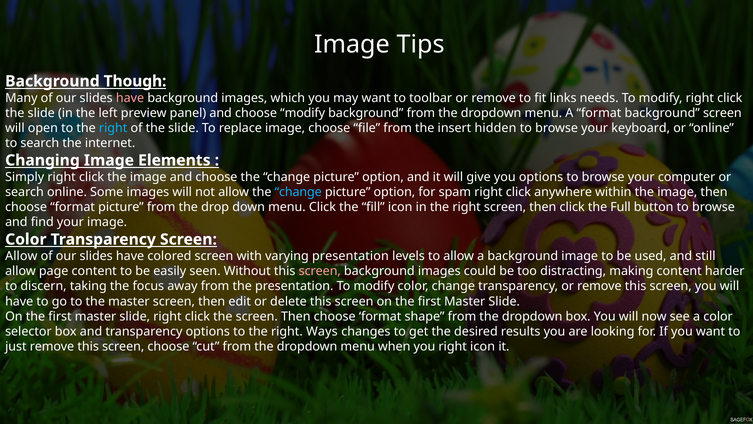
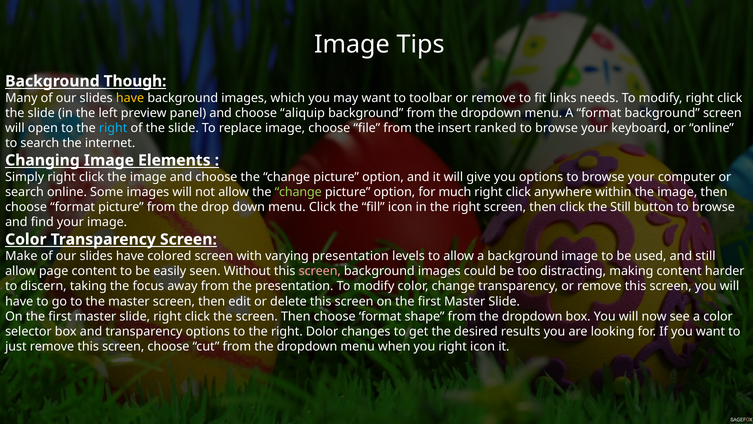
have at (130, 98) colour: pink -> yellow
choose modify: modify -> aliquip
hidden: hidden -> ranked
change at (298, 192) colour: light blue -> light green
spam: spam -> much
the Full: Full -> Still
Allow at (21, 256): Allow -> Make
Ways: Ways -> Dolor
